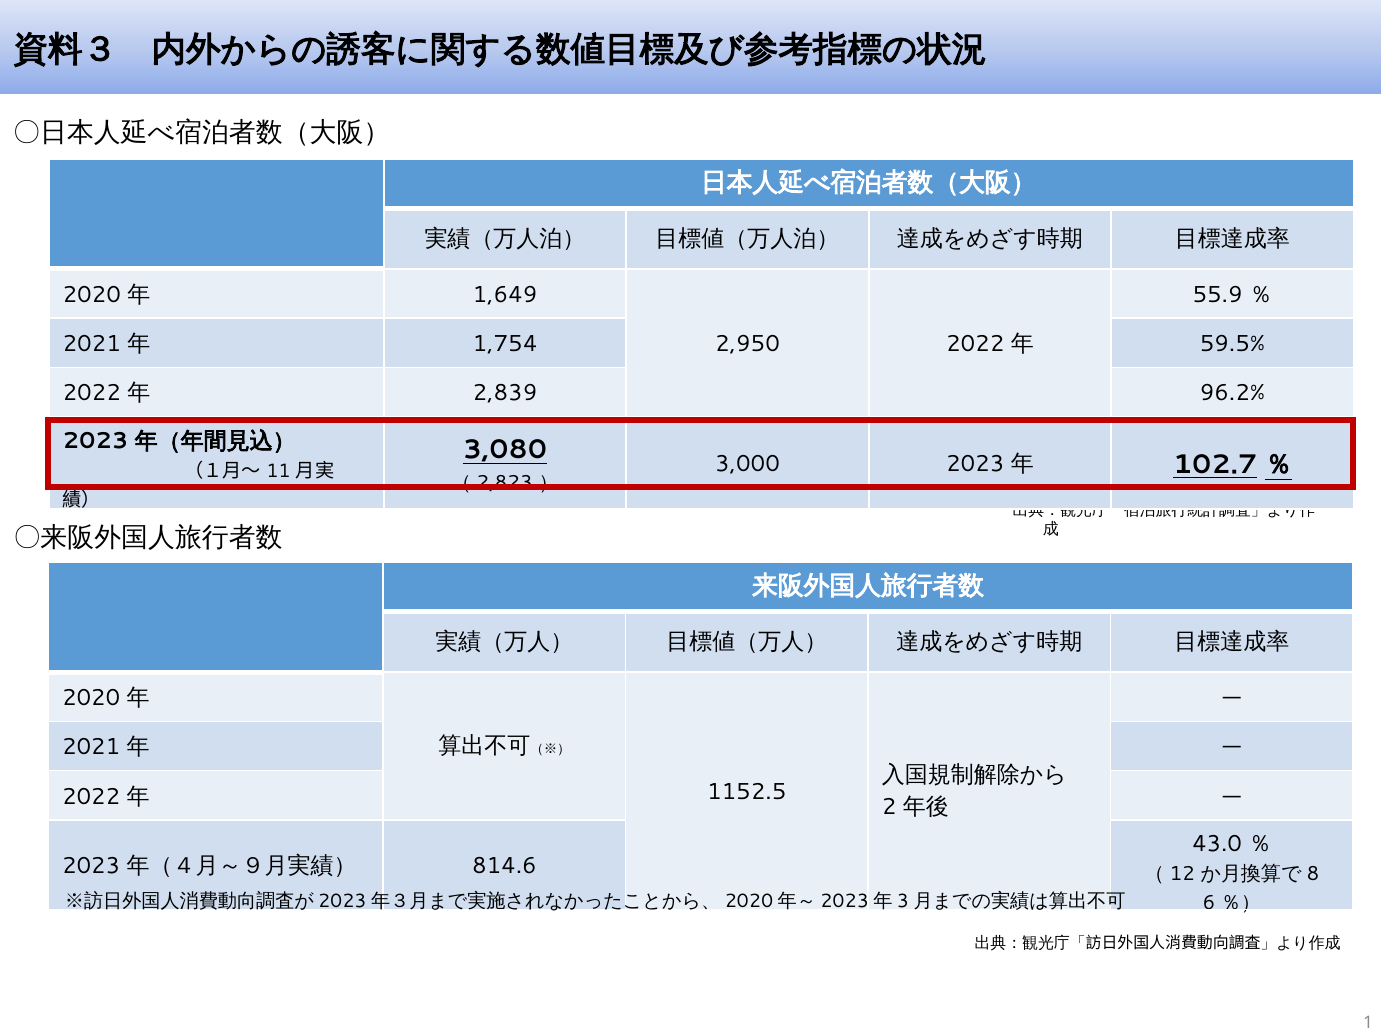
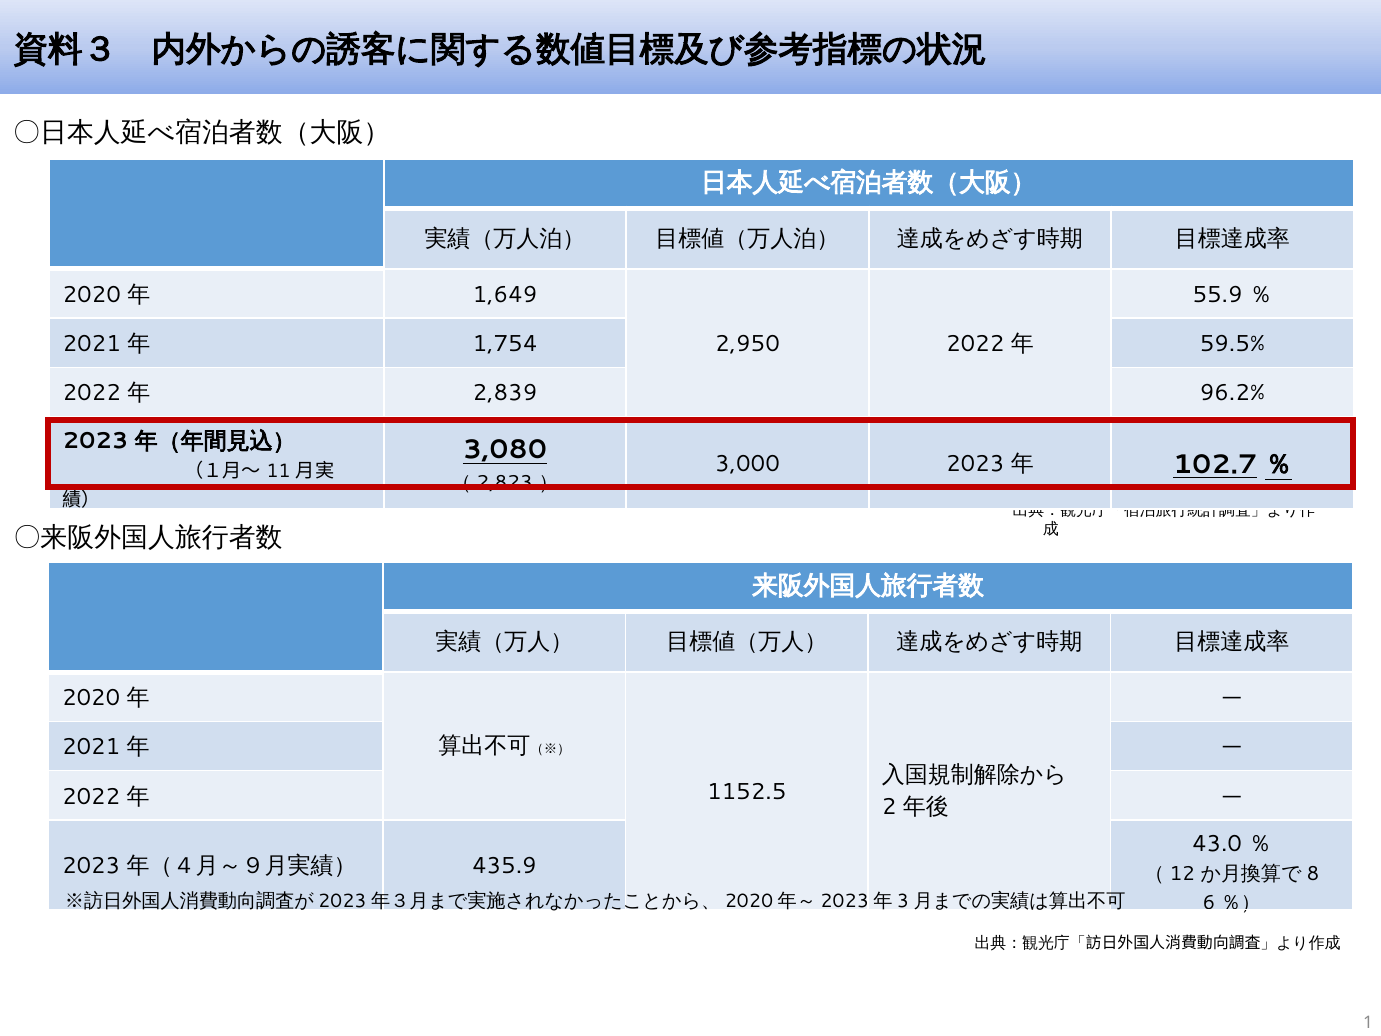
814.6: 814.6 -> 435.9
